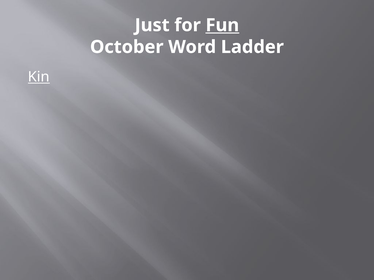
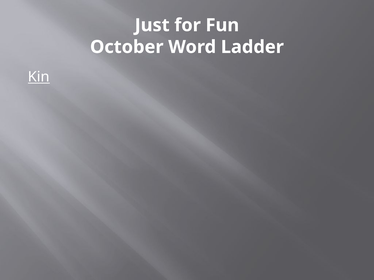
Fun underline: present -> none
